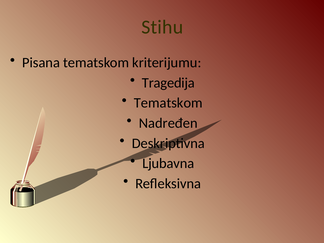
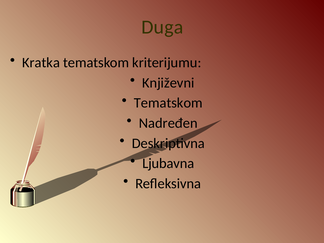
Stihu: Stihu -> Duga
Pisana: Pisana -> Kratka
Tragedija: Tragedija -> Književni
